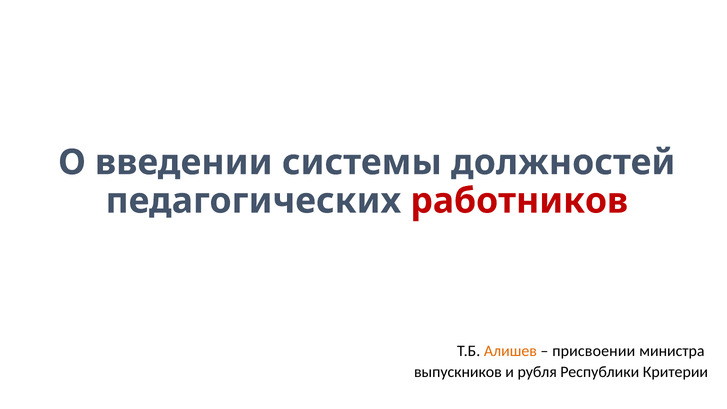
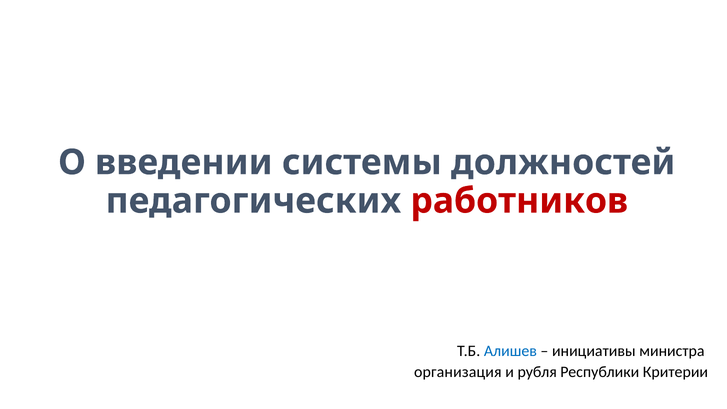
Алишев colour: orange -> blue
присвоении: присвоении -> инициативы
выпускников: выпускников -> организация
